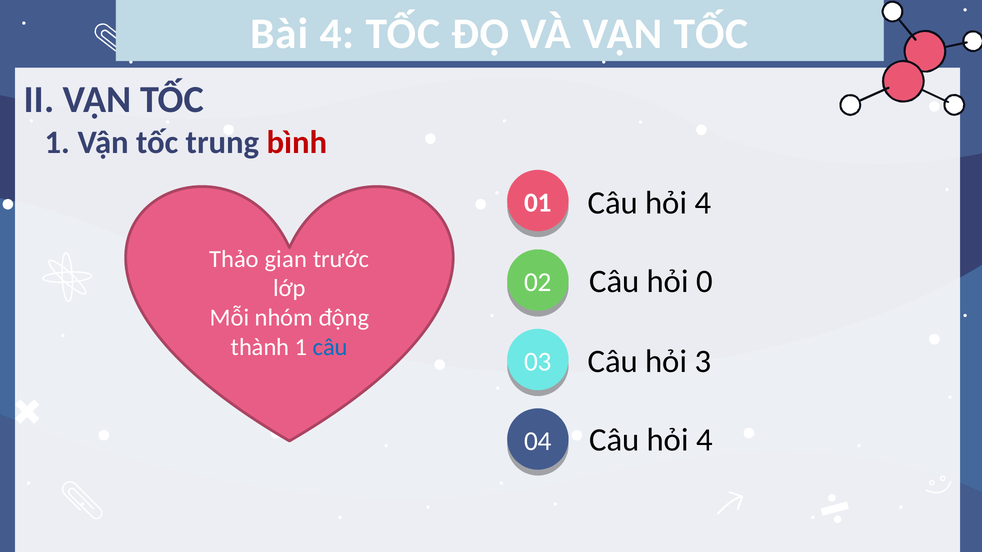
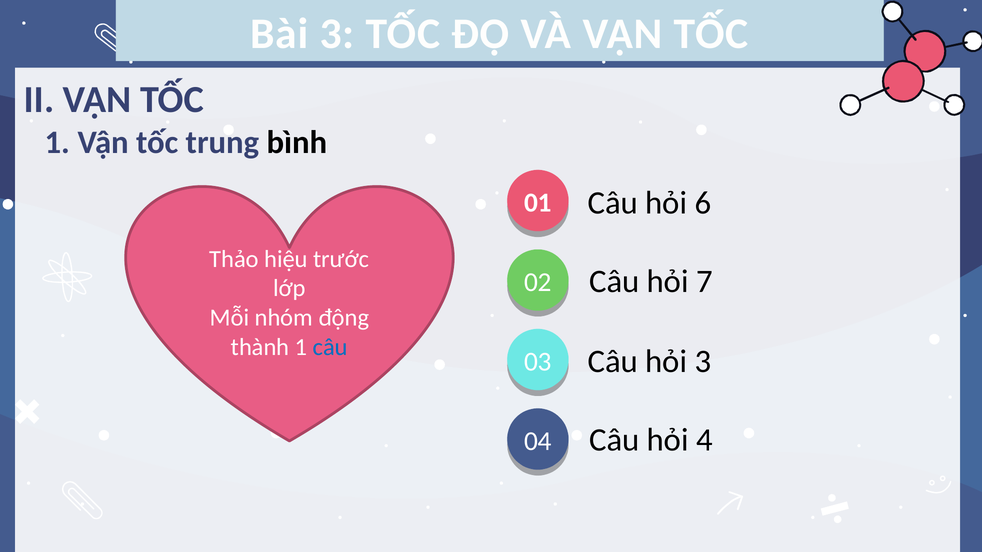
Bài 4: 4 -> 3
bình colour: red -> black
4 at (703, 203): 4 -> 6
gian: gian -> hiệu
0: 0 -> 7
